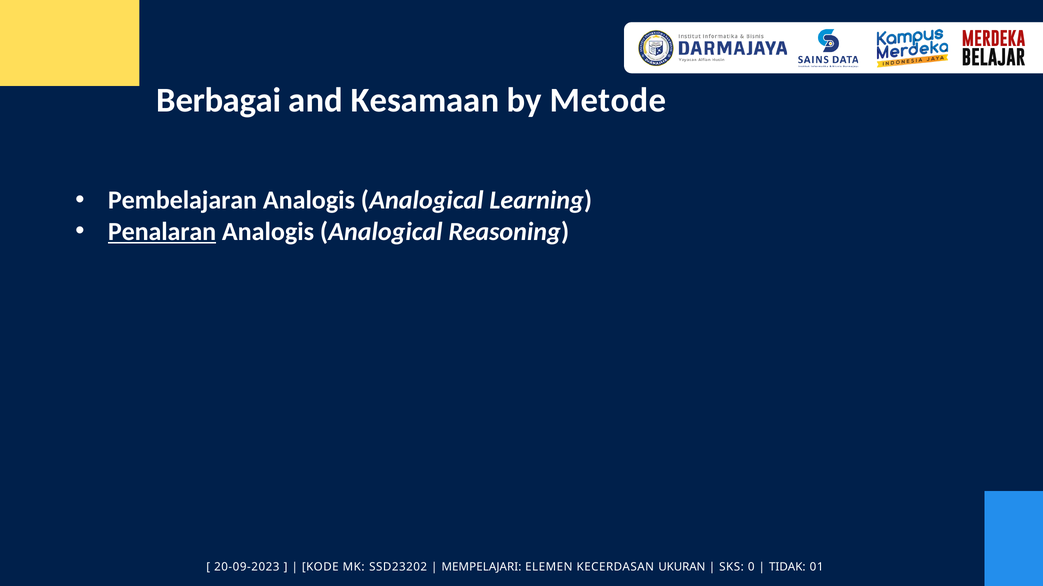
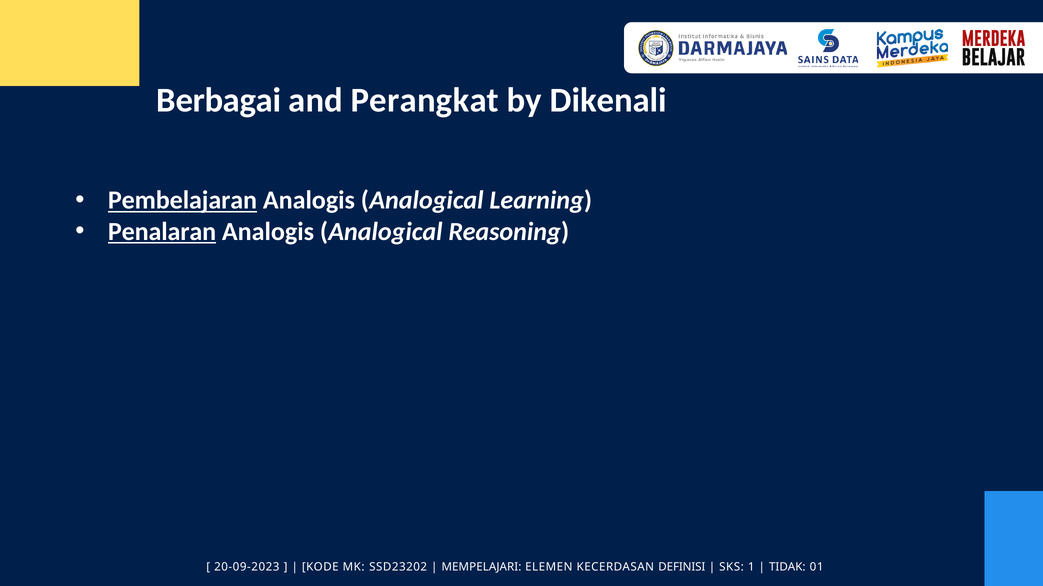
Kesamaan: Kesamaan -> Perangkat
Metode: Metode -> Dikenali
Pembelajaran underline: none -> present
UKURAN: UKURAN -> DEFINISI
0: 0 -> 1
